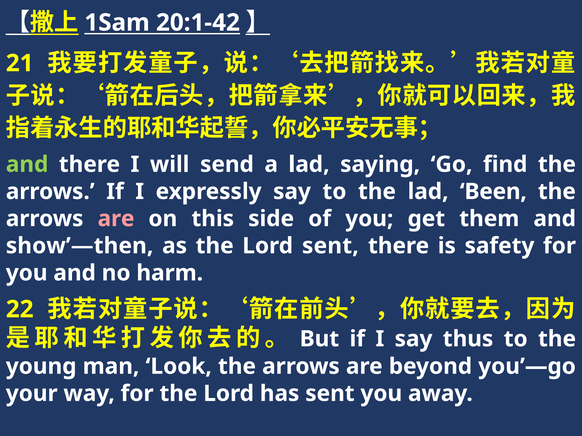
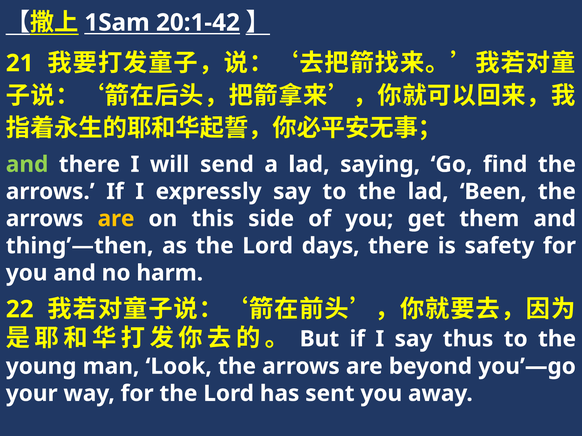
are at (116, 219) colour: pink -> yellow
show’—then: show’—then -> thing’—then
Lord sent: sent -> days
